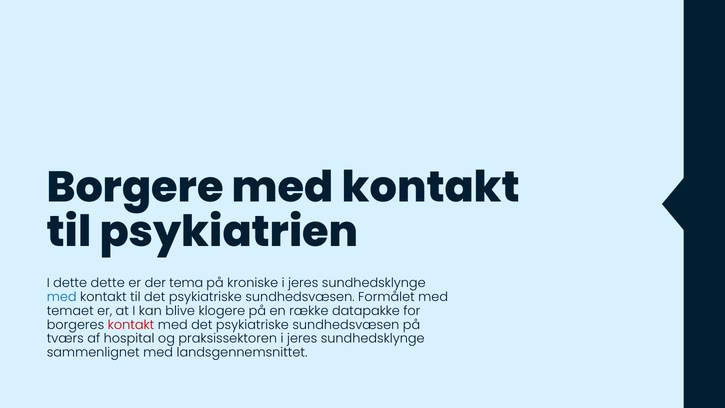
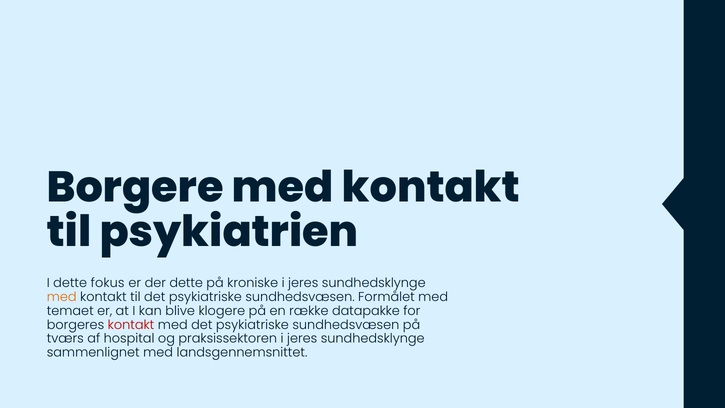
dette dette: dette -> fokus
der tema: tema -> dette
med at (62, 297) colour: blue -> orange
